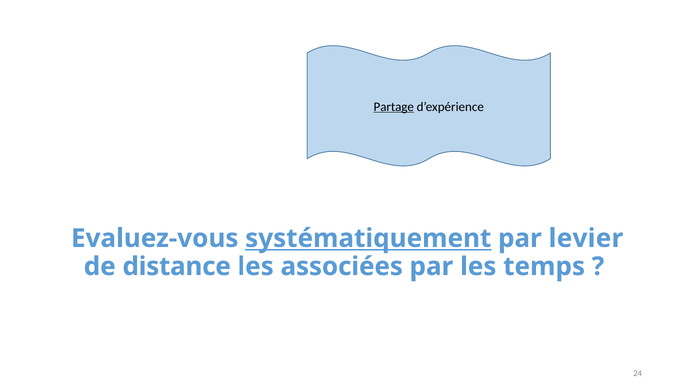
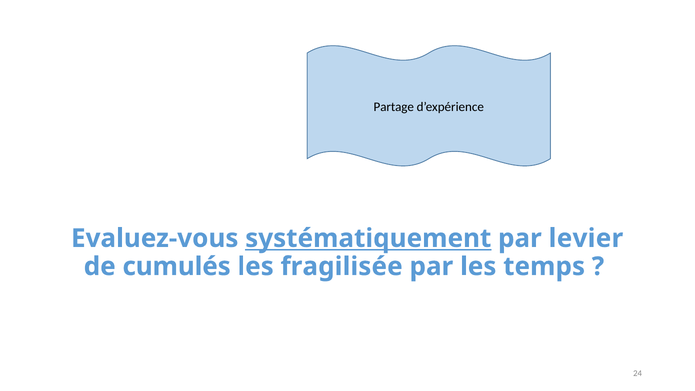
Partage underline: present -> none
distance: distance -> cumulés
associées: associées -> fragilisée
